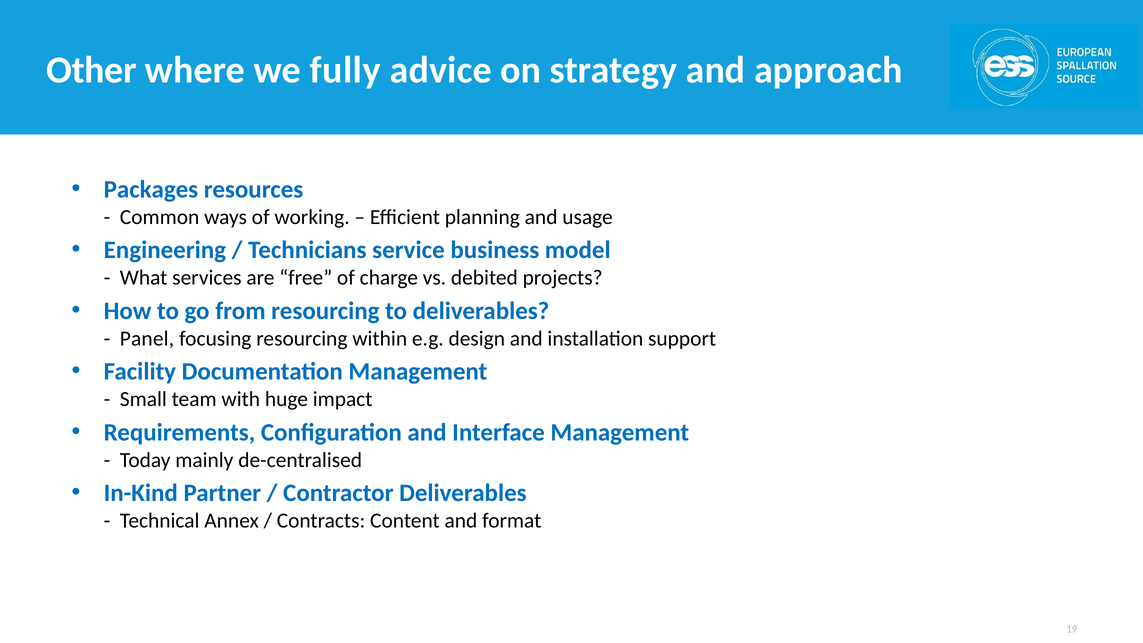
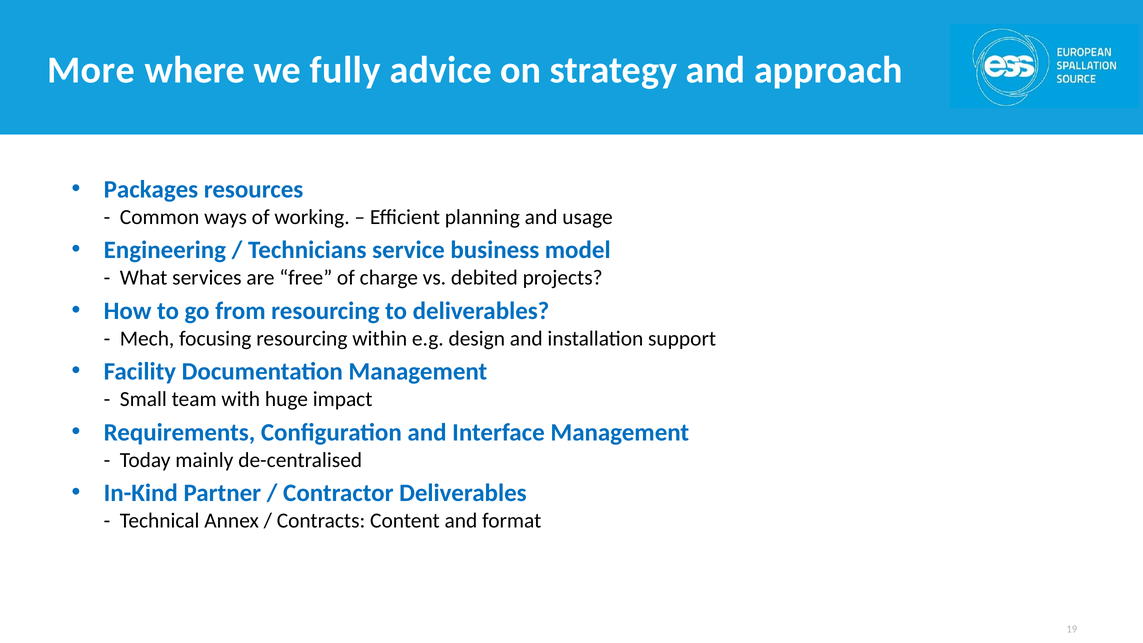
Other: Other -> More
Panel: Panel -> Mech
